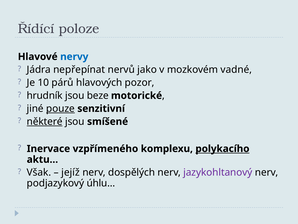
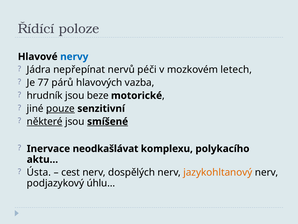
jako: jako -> péči
vadné: vadné -> letech
10: 10 -> 77
pozor: pozor -> vazba
smíšené underline: none -> present
vzpřímeného: vzpřímeného -> neodkašlávat
polykacího underline: present -> none
Však: Však -> Ústa
jejíž: jejíž -> cest
jazykohltanový colour: purple -> orange
